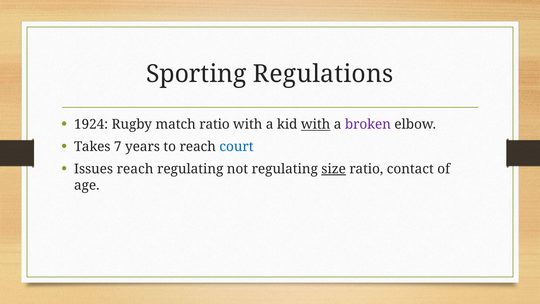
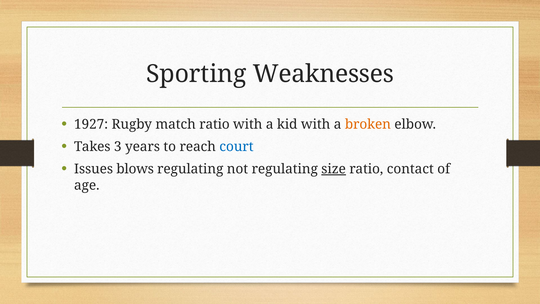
Regulations: Regulations -> Weaknesses
1924: 1924 -> 1927
with at (316, 124) underline: present -> none
broken colour: purple -> orange
7: 7 -> 3
Issues reach: reach -> blows
